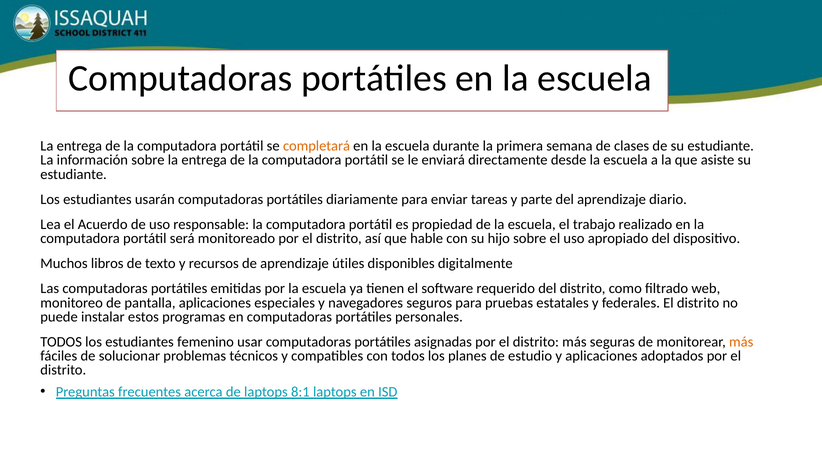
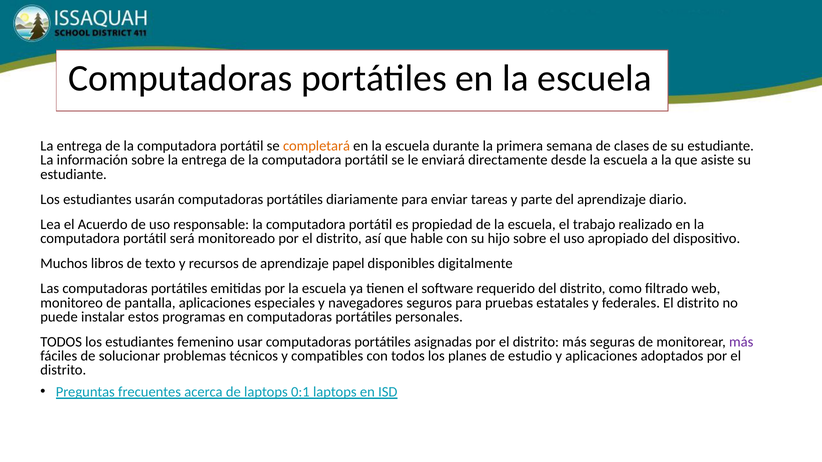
útiles: útiles -> papel
más at (741, 342) colour: orange -> purple
8:1: 8:1 -> 0:1
